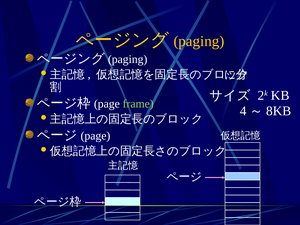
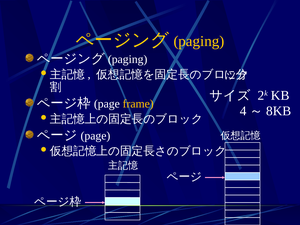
frame colour: light green -> yellow
